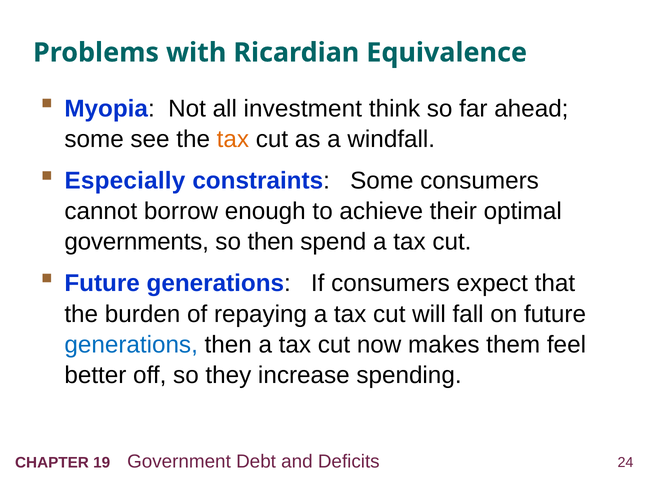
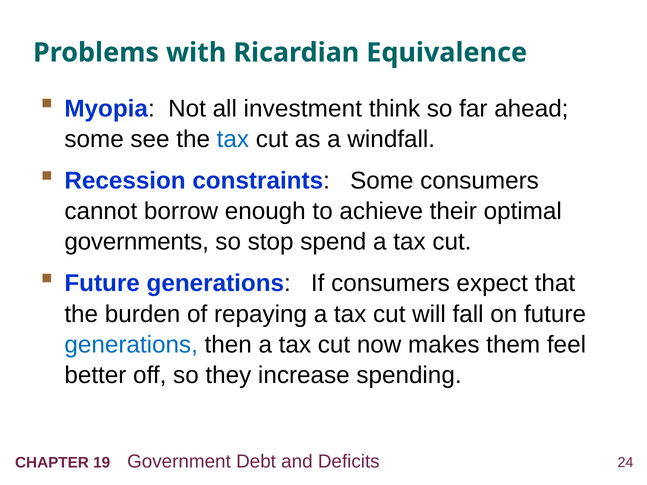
tax at (233, 139) colour: orange -> blue
Especially: Especially -> Recession
so then: then -> stop
